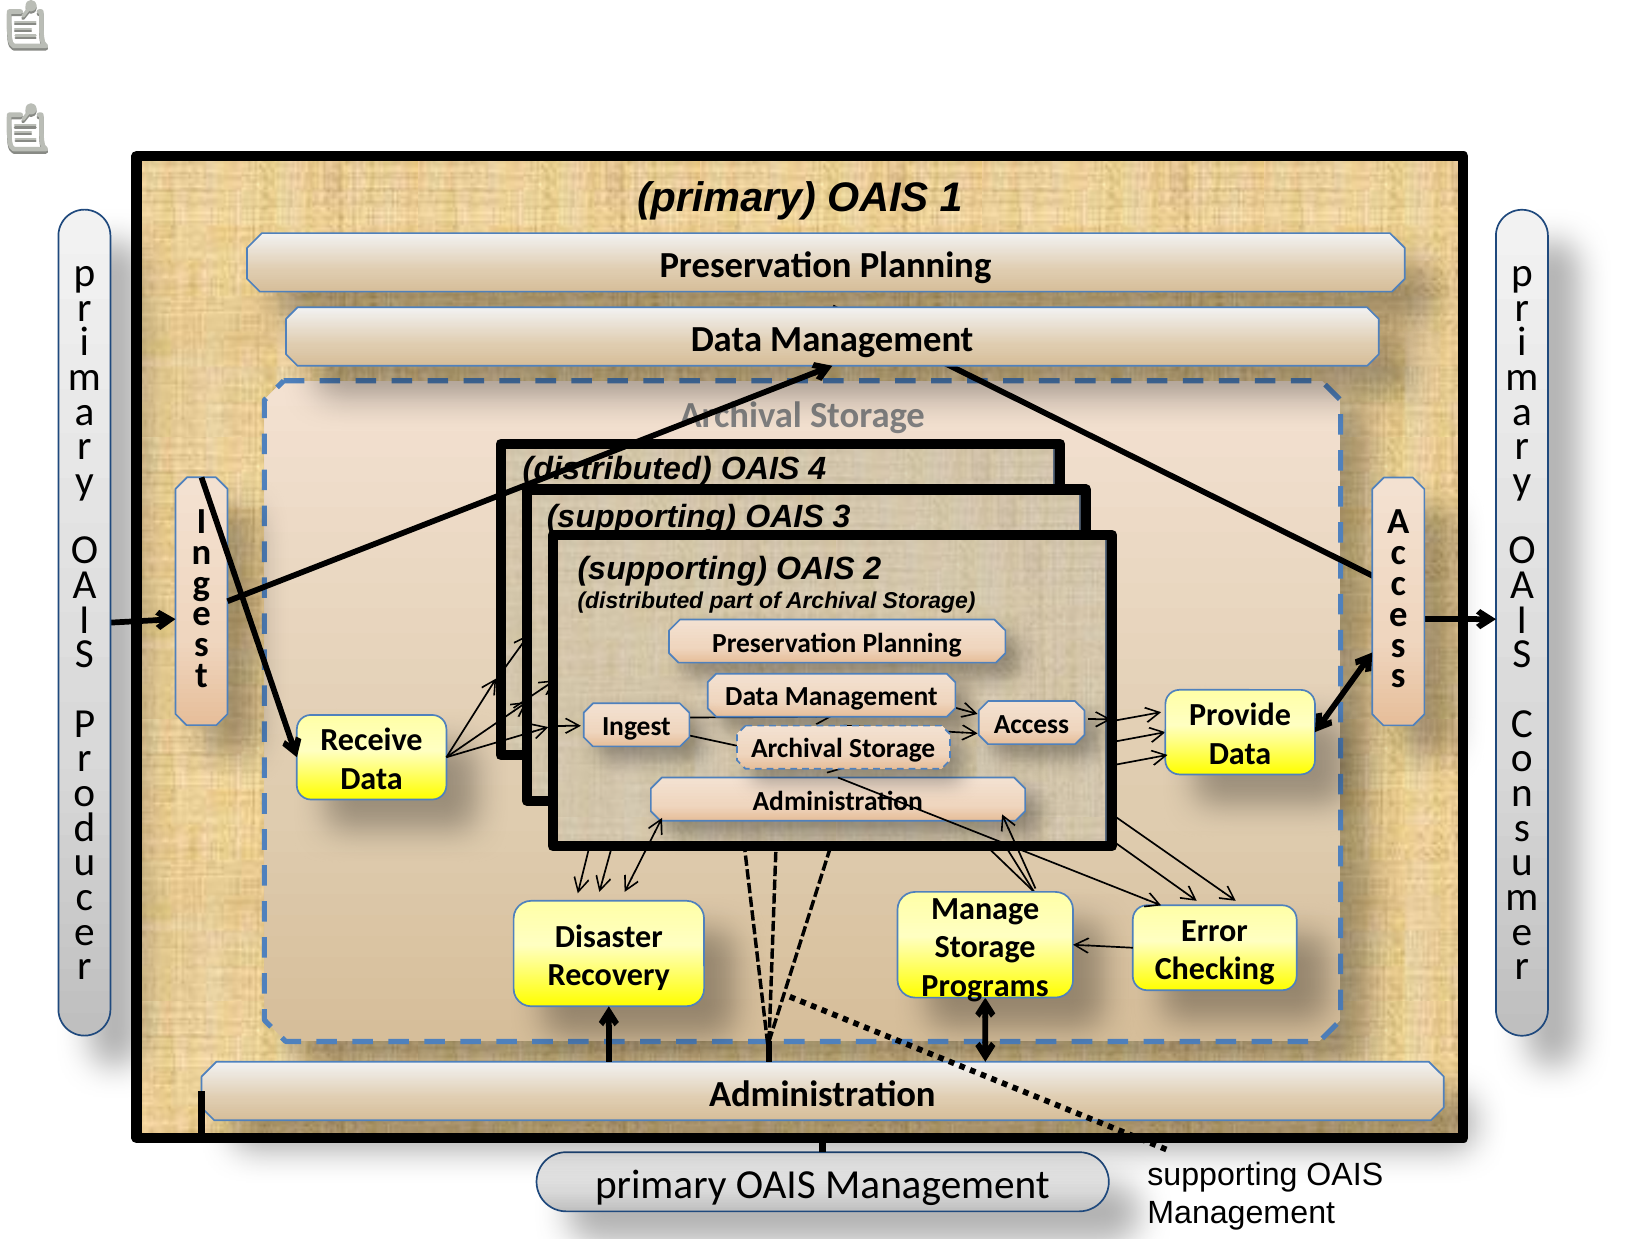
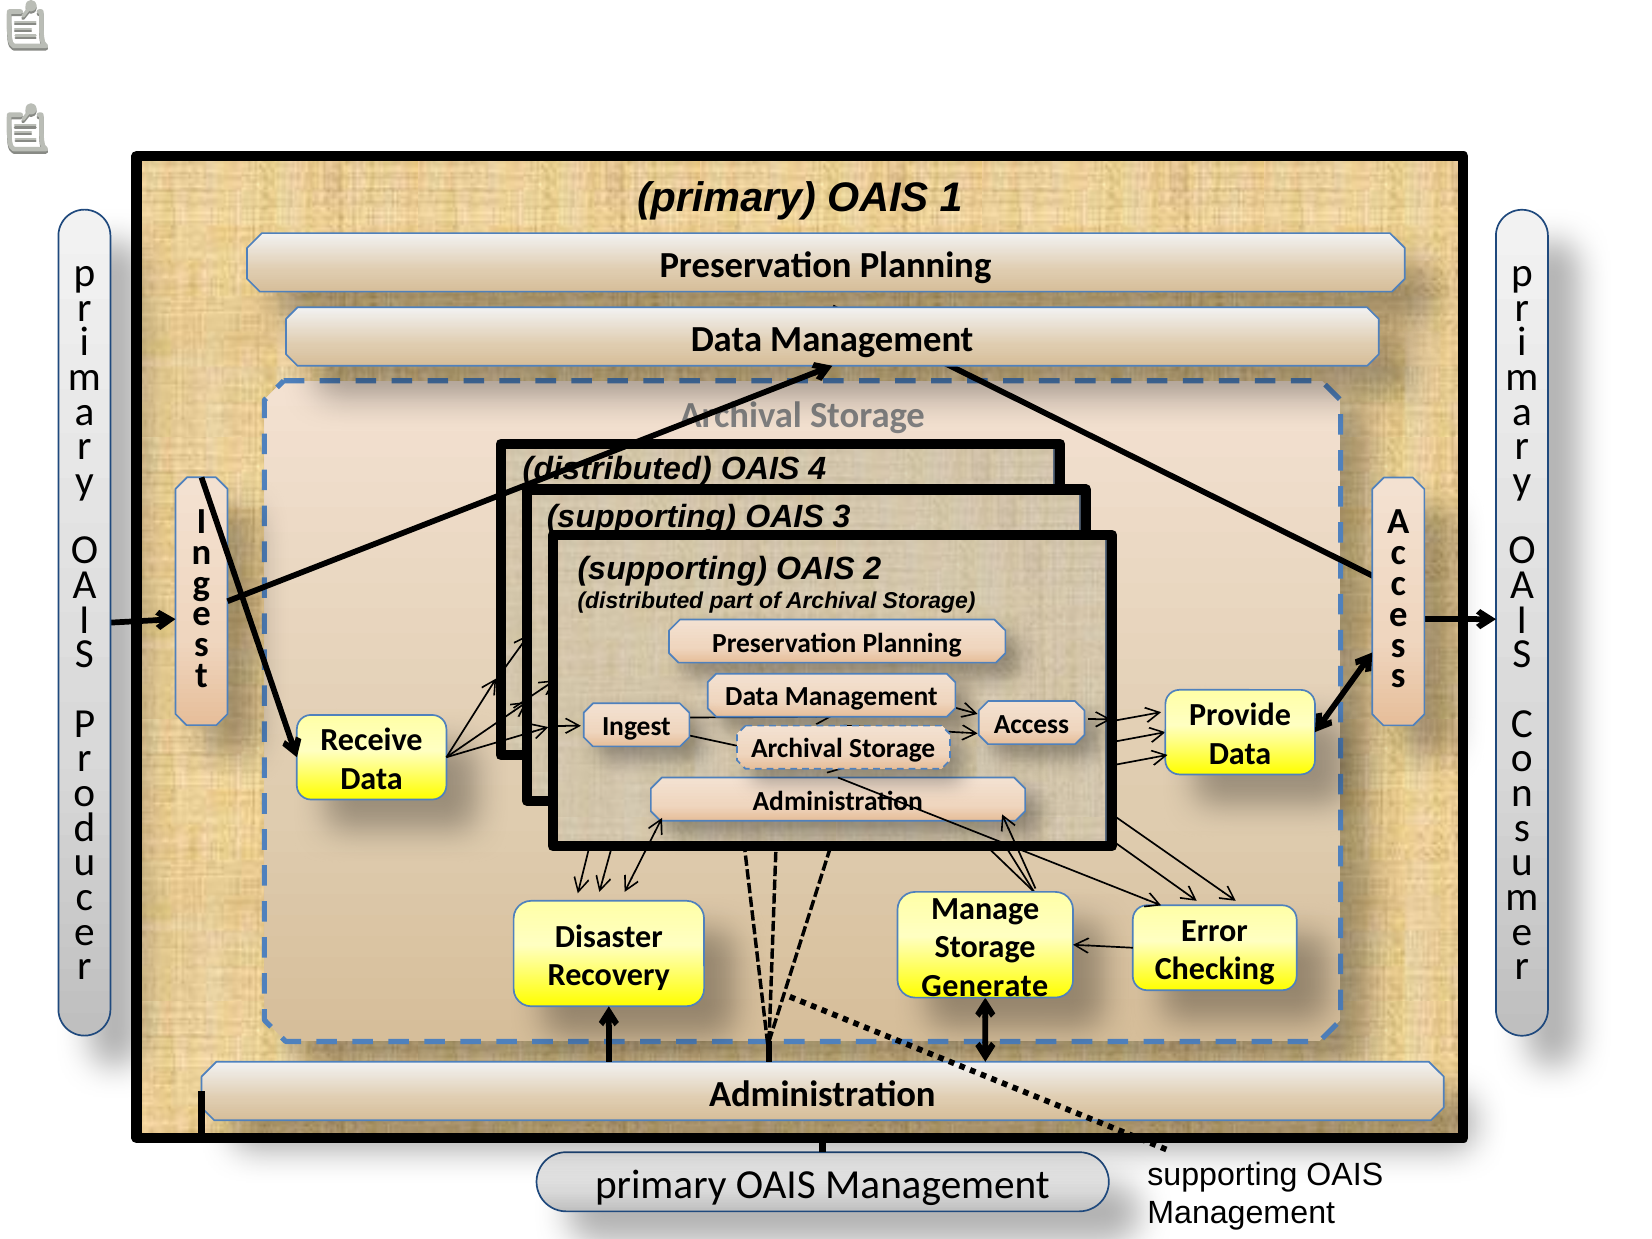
Programs: Programs -> Generate
